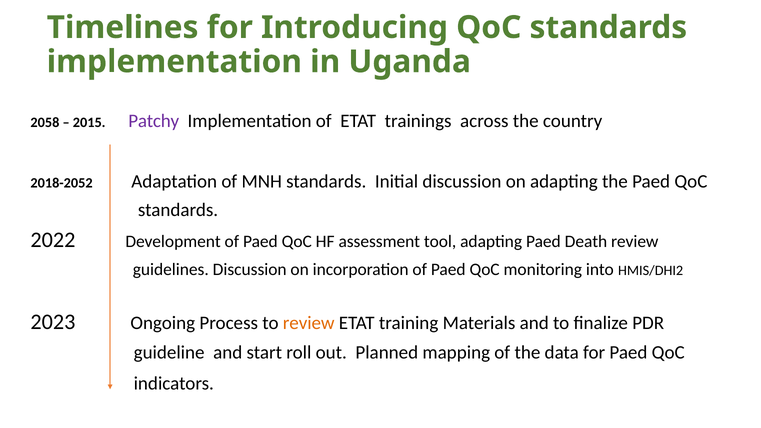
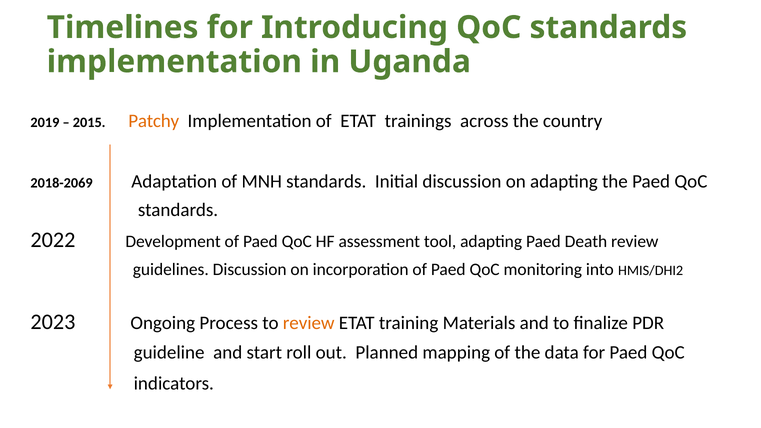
2058: 2058 -> 2019
Patchy colour: purple -> orange
2018-2052: 2018-2052 -> 2018-2069
